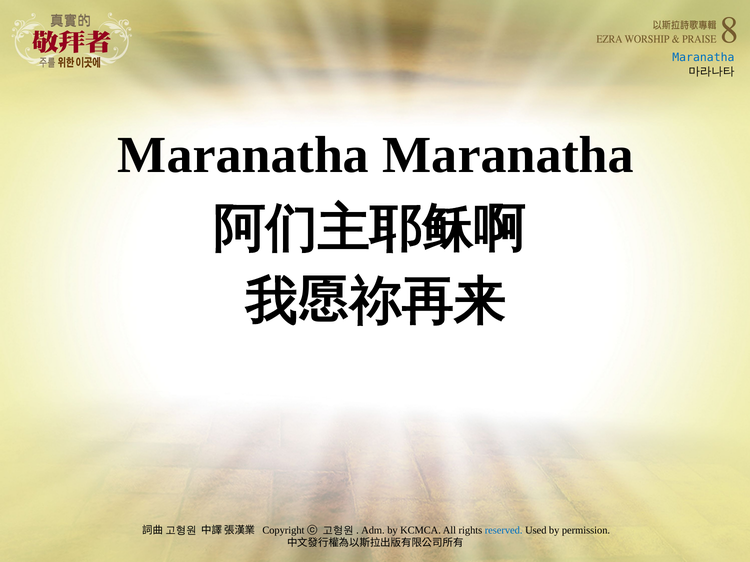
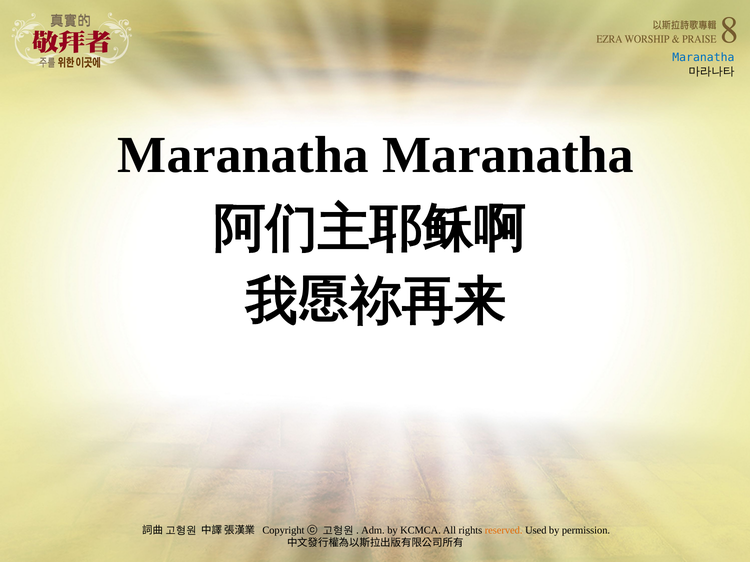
reserved colour: blue -> orange
